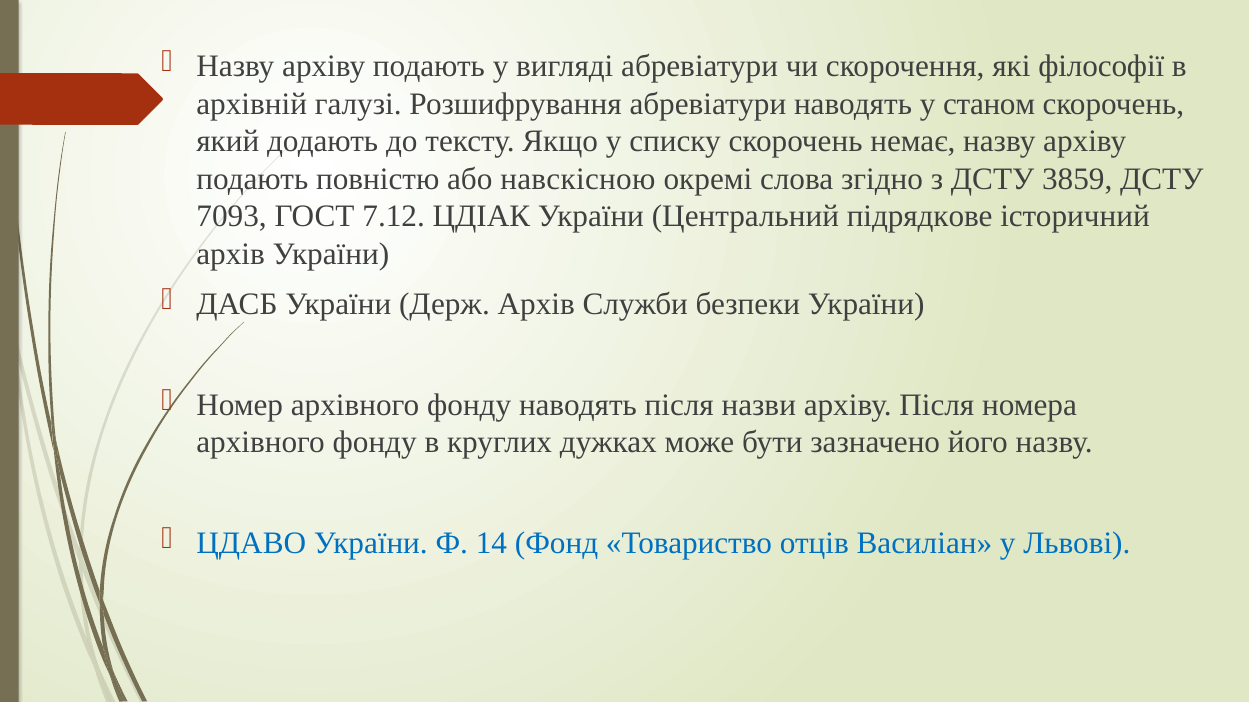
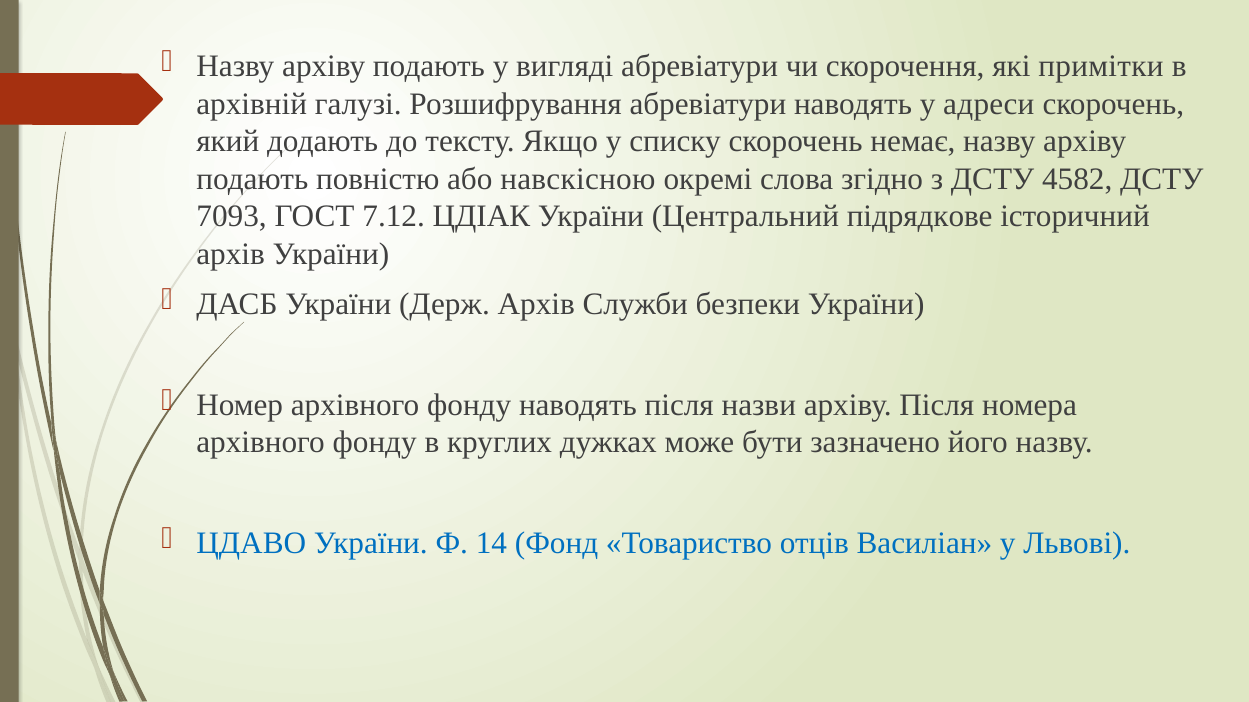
філософії: філософії -> примітки
станом: станом -> адреси
3859: 3859 -> 4582
